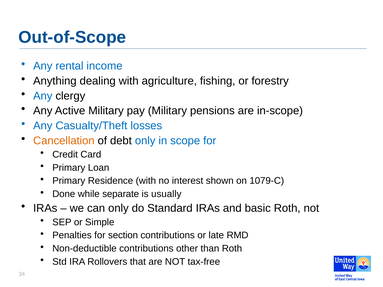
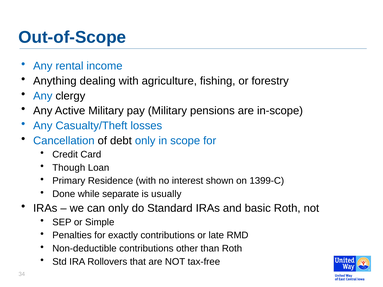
Cancellation colour: orange -> blue
Primary at (69, 168): Primary -> Though
1079-C: 1079-C -> 1399-C
section: section -> exactly
